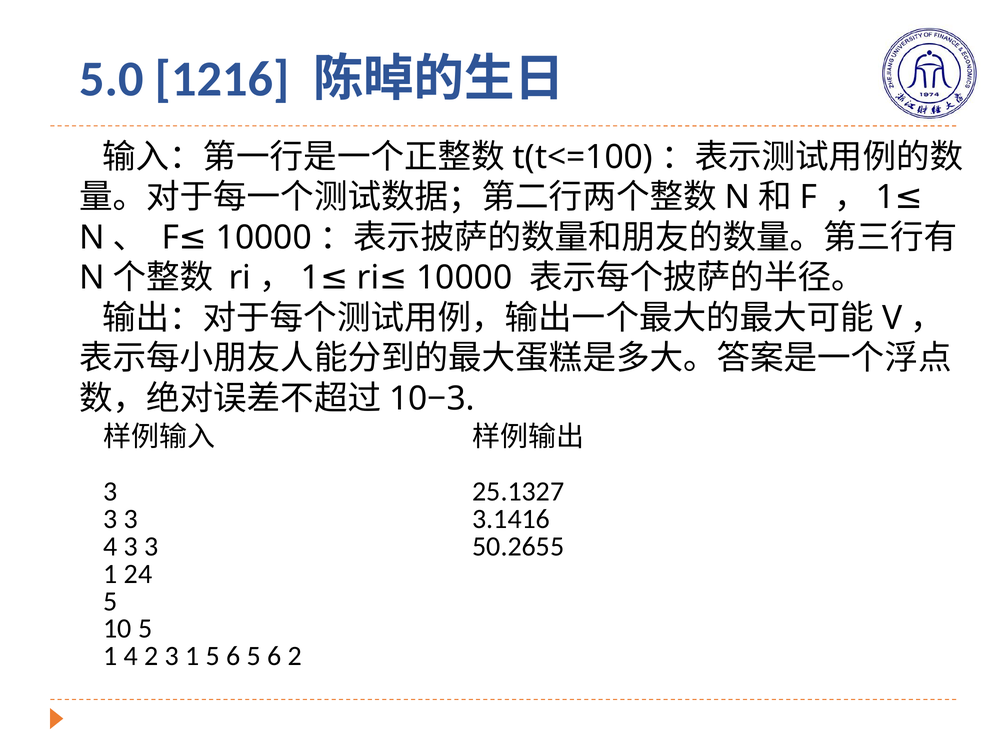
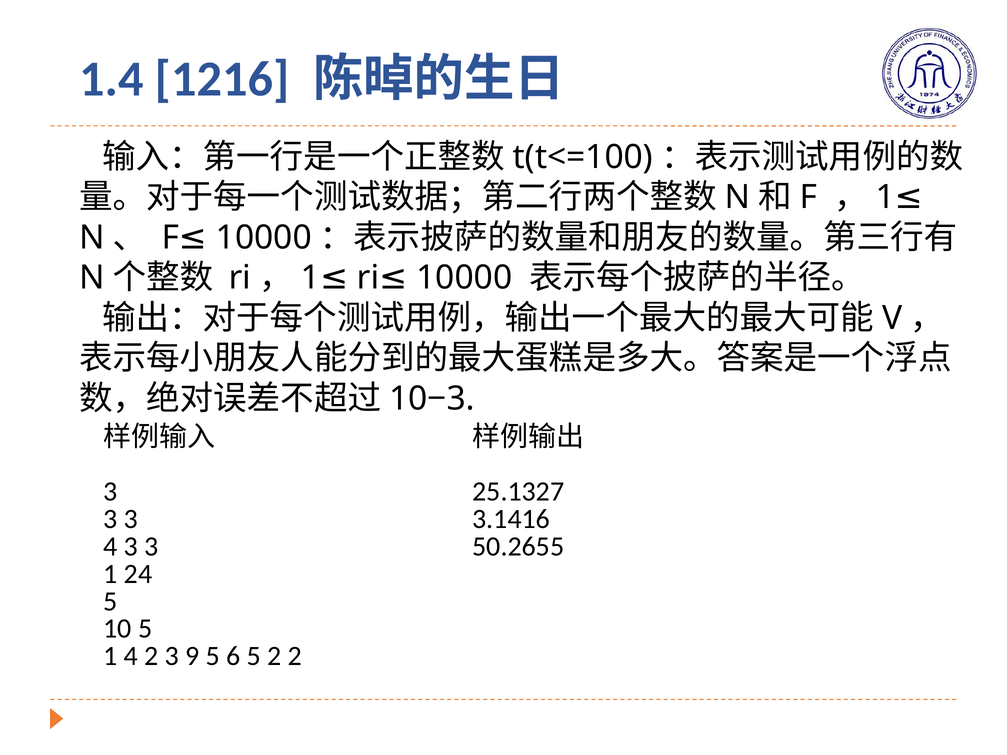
5.0: 5.0 -> 1.4
2 3 1: 1 -> 9
6 5 6: 6 -> 2
